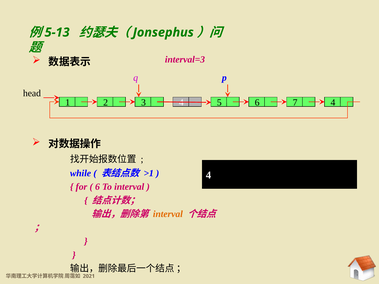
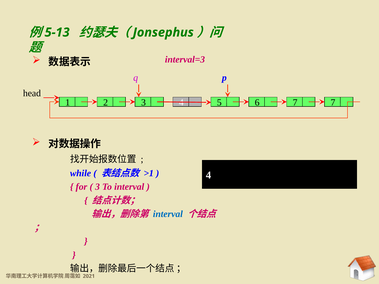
7 4: 4 -> 7
6 at (97, 187): 6 -> 3
interval at (168, 214) colour: orange -> blue
